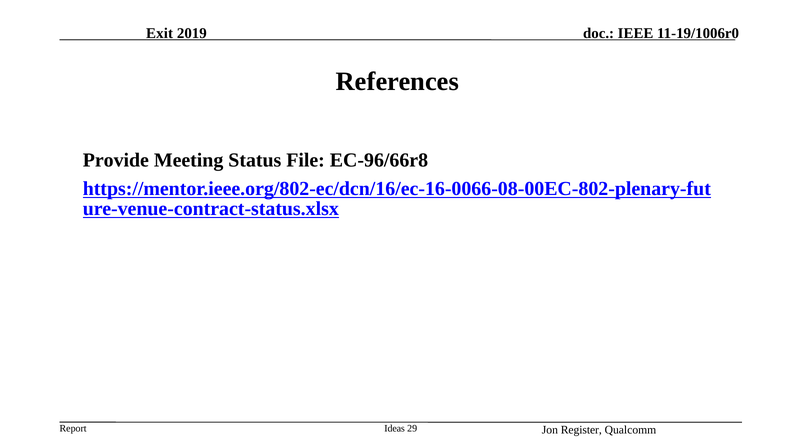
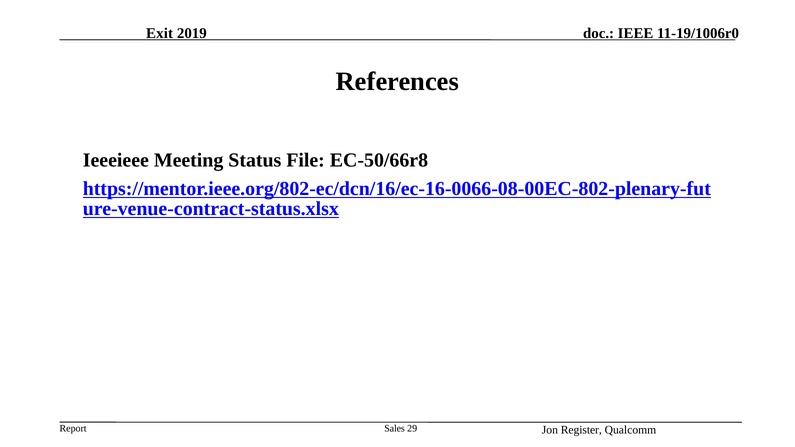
Provide: Provide -> Ieeeieee
EC-96/66r8: EC-96/66r8 -> EC-50/66r8
Ideas: Ideas -> Sales
